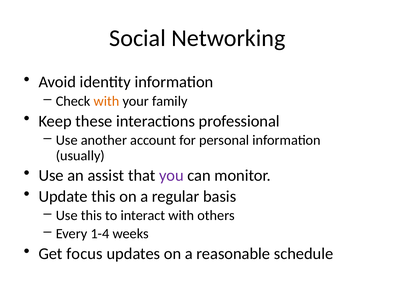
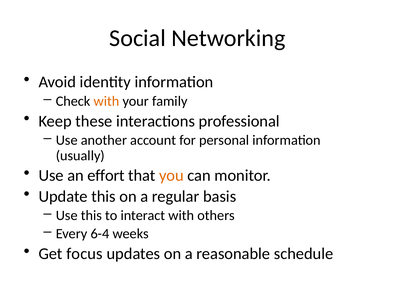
assist: assist -> effort
you colour: purple -> orange
1-4: 1-4 -> 6-4
